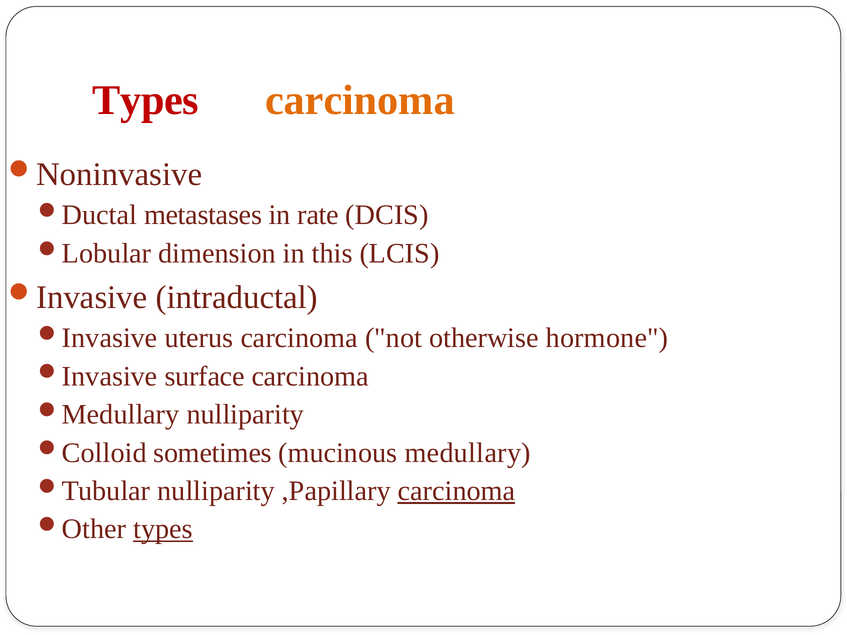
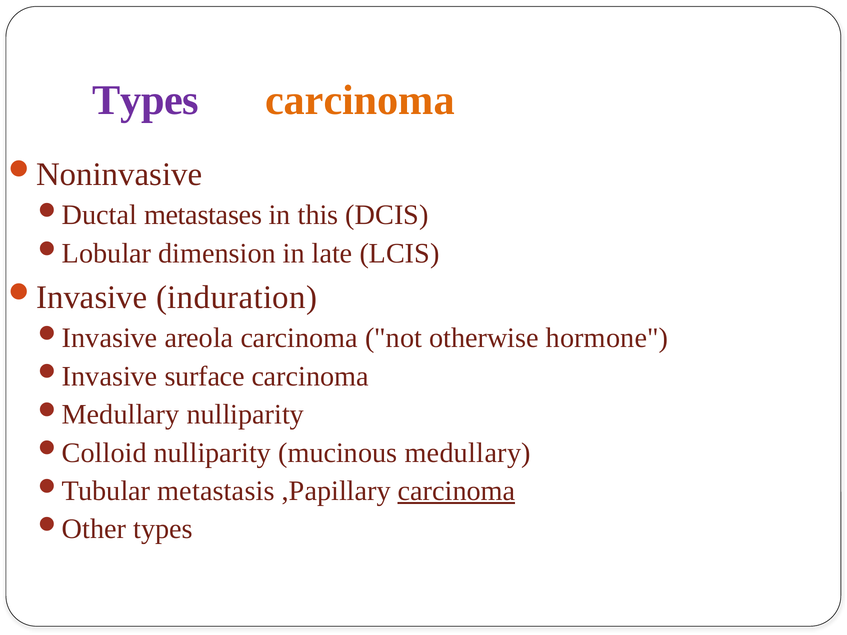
Types at (146, 100) colour: red -> purple
rate: rate -> this
this: this -> late
intraductal: intraductal -> induration
uterus: uterus -> areola
sometimes at (213, 453): sometimes -> nulliparity
nulliparity at (216, 491): nulliparity -> metastasis
types at (163, 529) underline: present -> none
